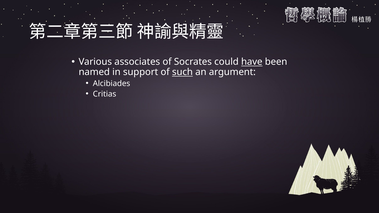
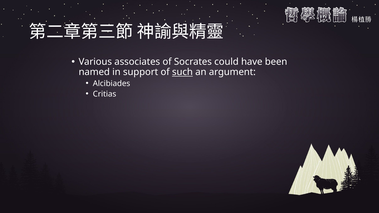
have underline: present -> none
